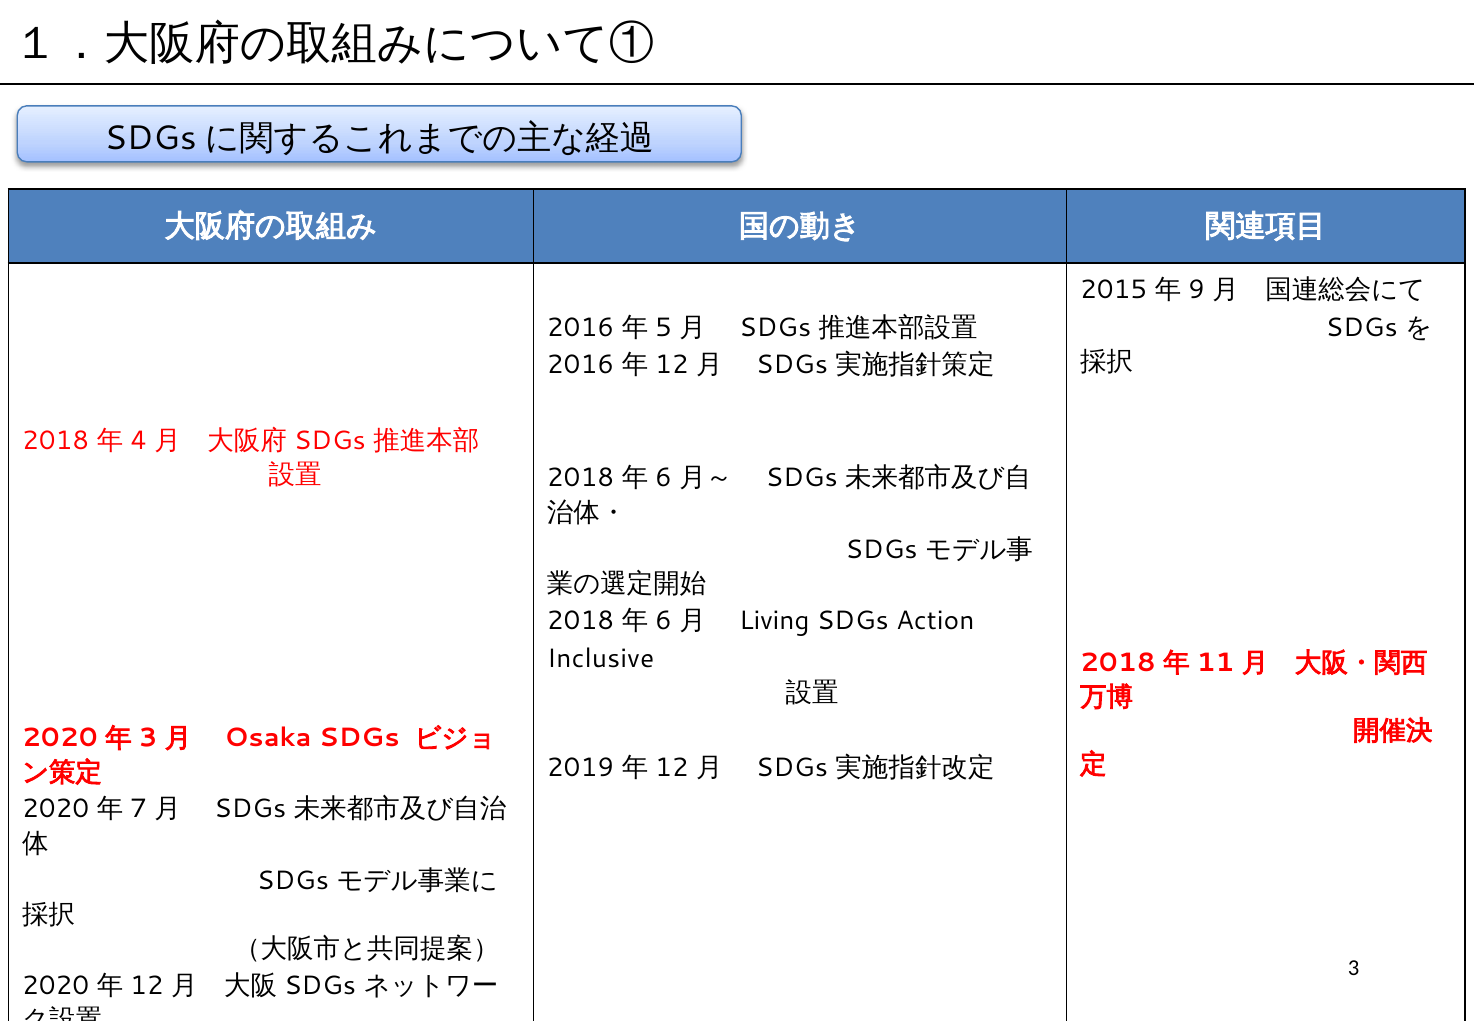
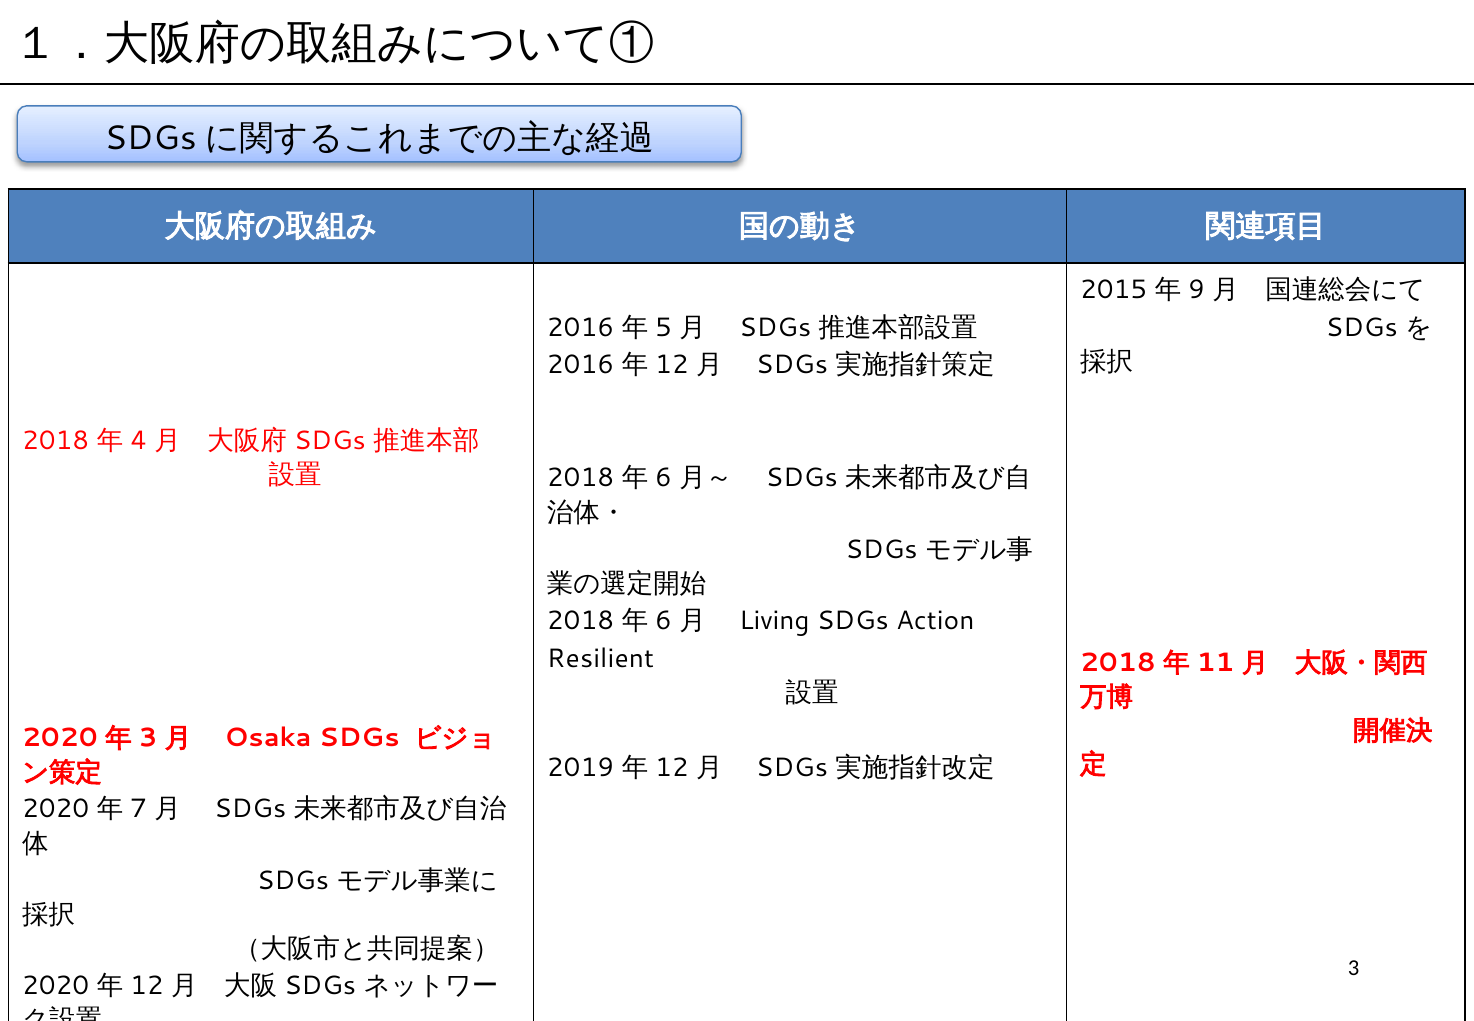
Inclusive: Inclusive -> Resilient
